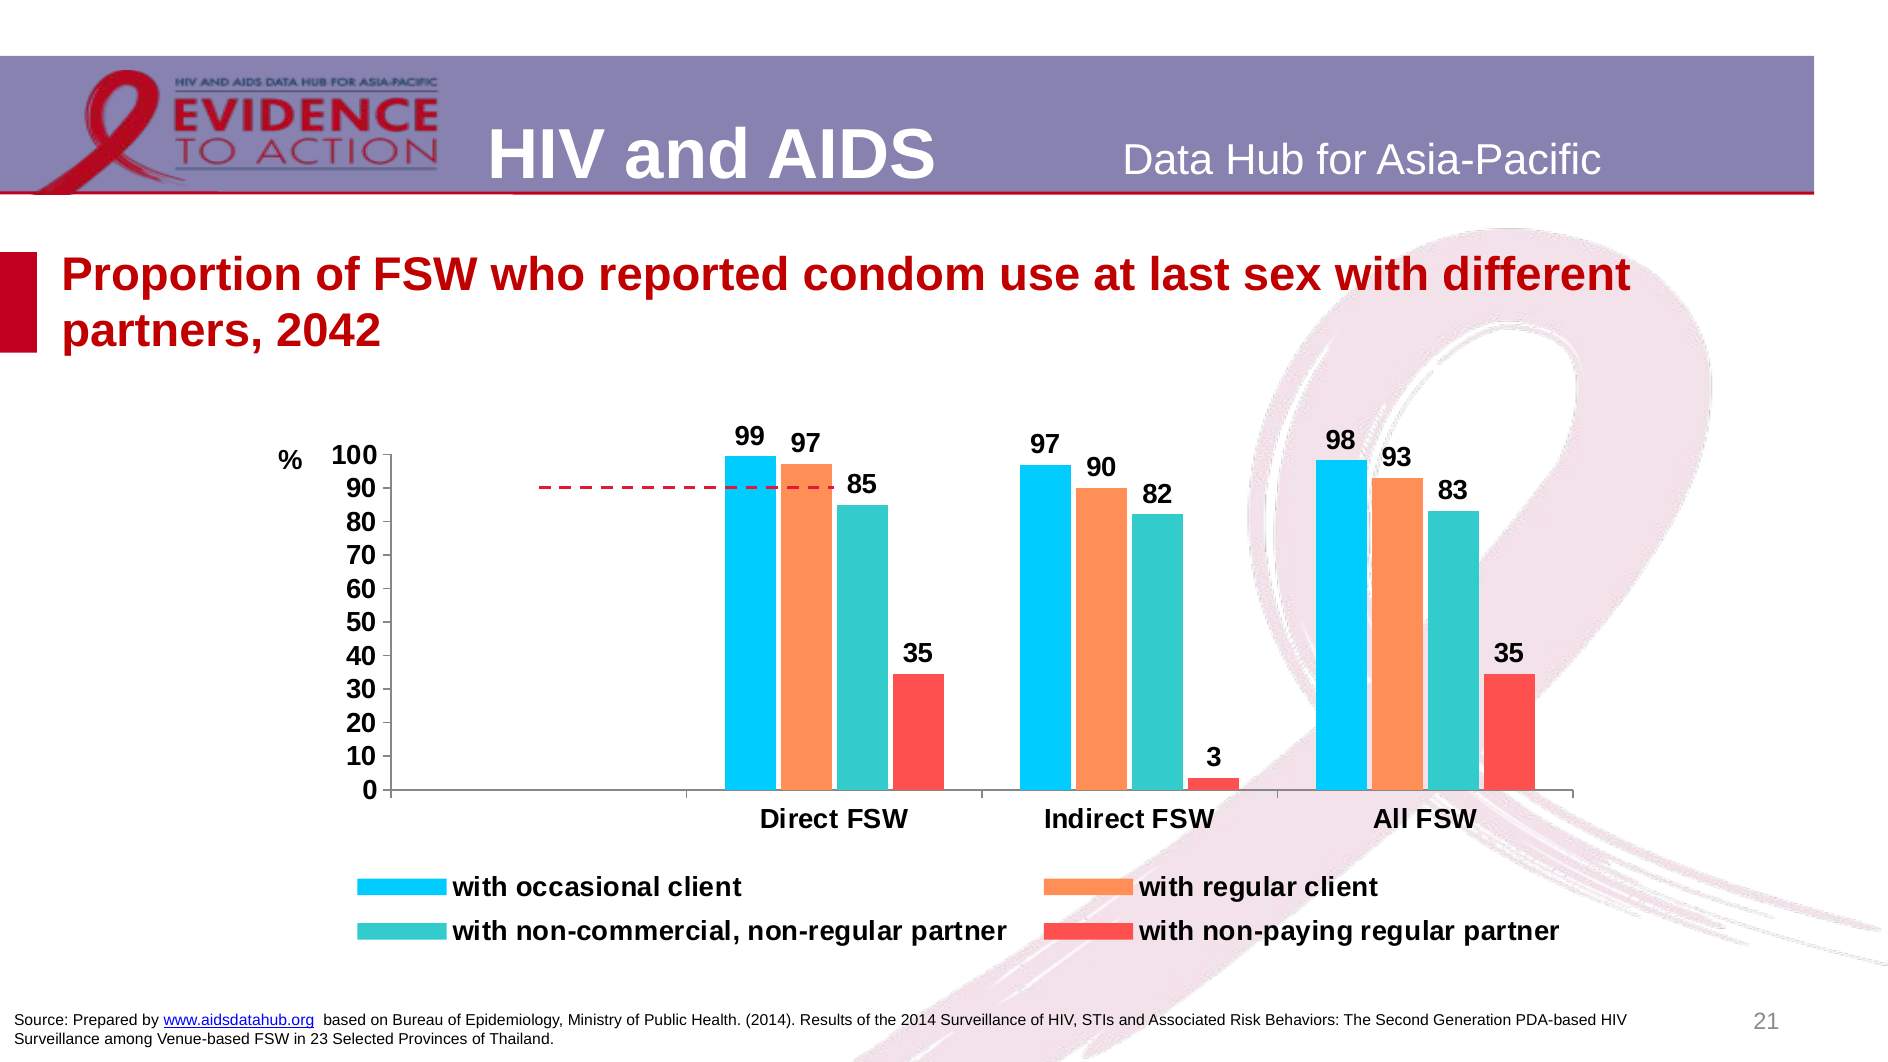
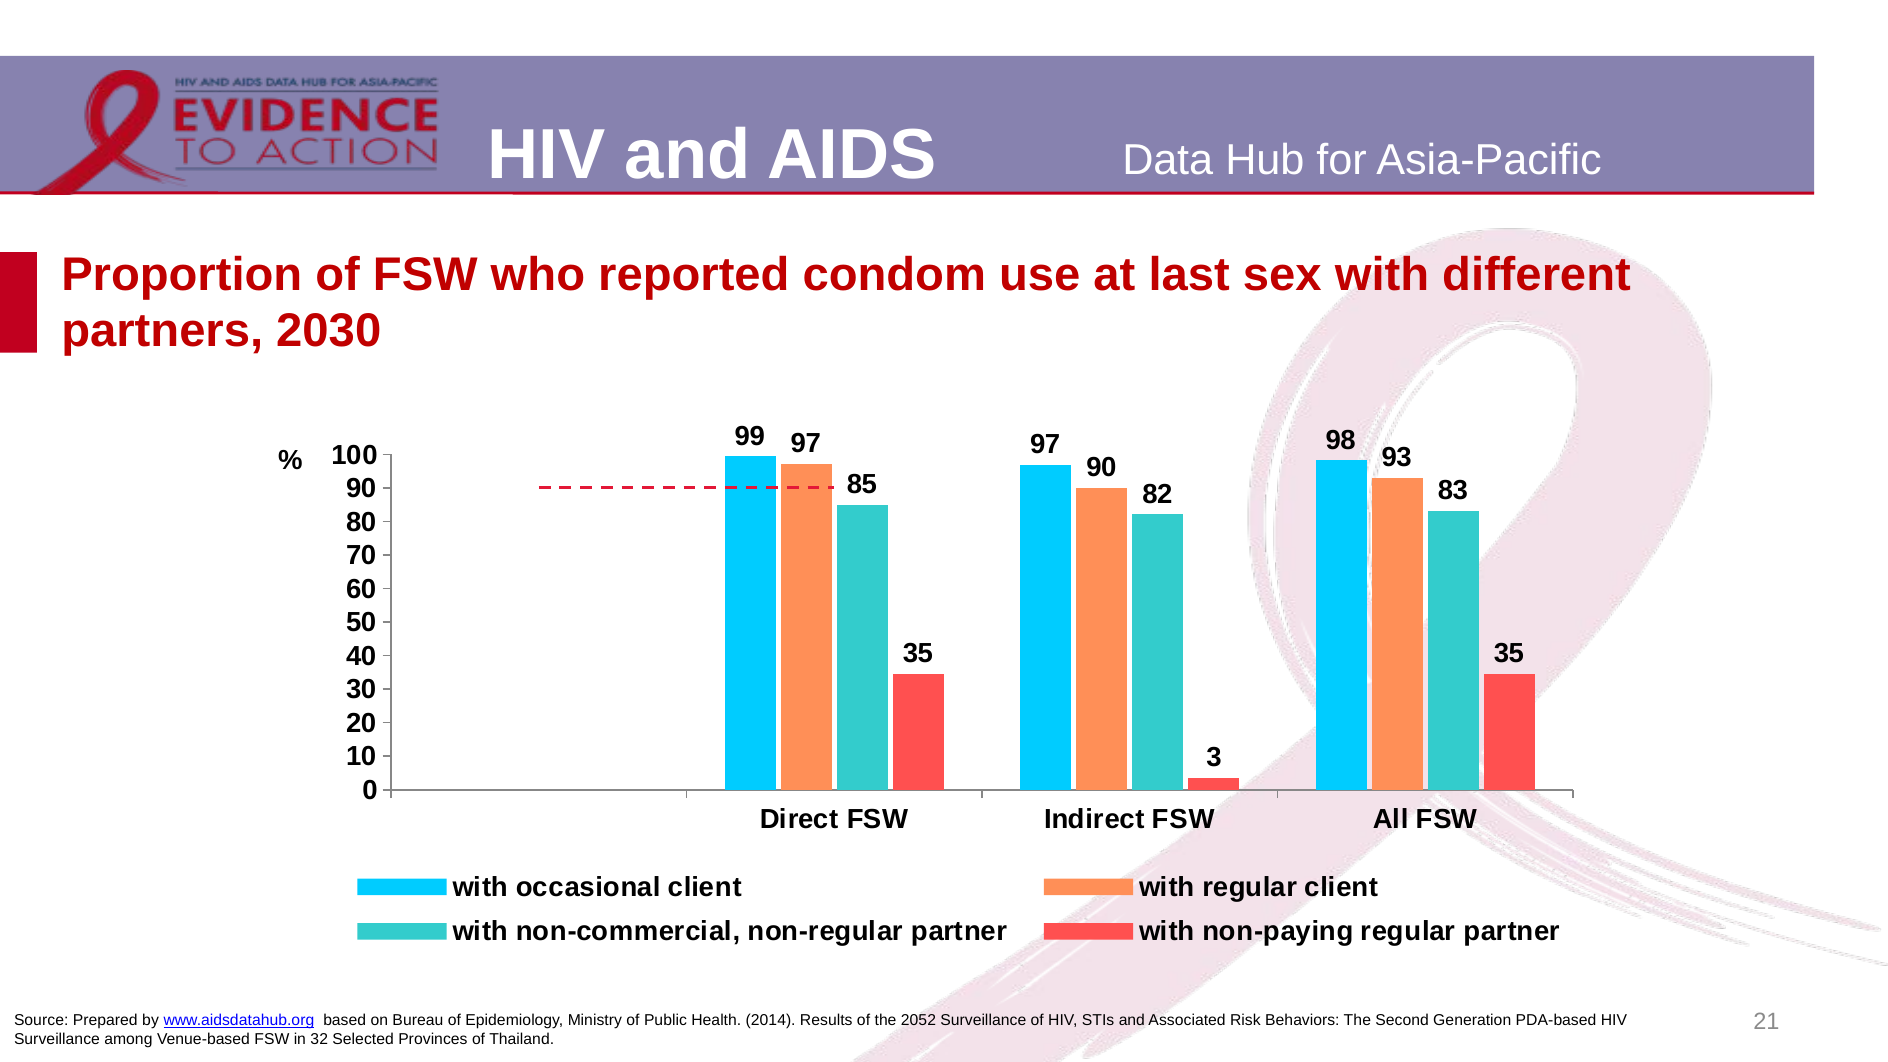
2042: 2042 -> 2030
the 2014: 2014 -> 2052
23: 23 -> 32
